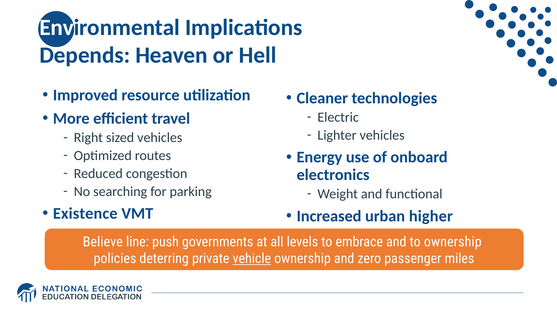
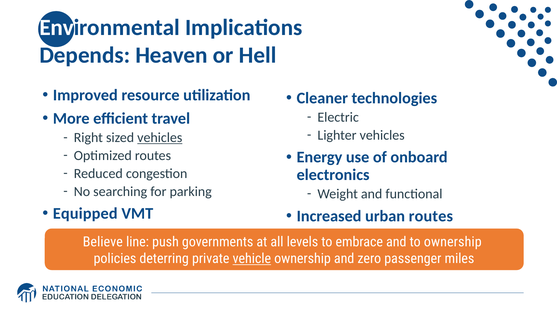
vehicles at (160, 138) underline: none -> present
Existence: Existence -> Equipped
urban higher: higher -> routes
